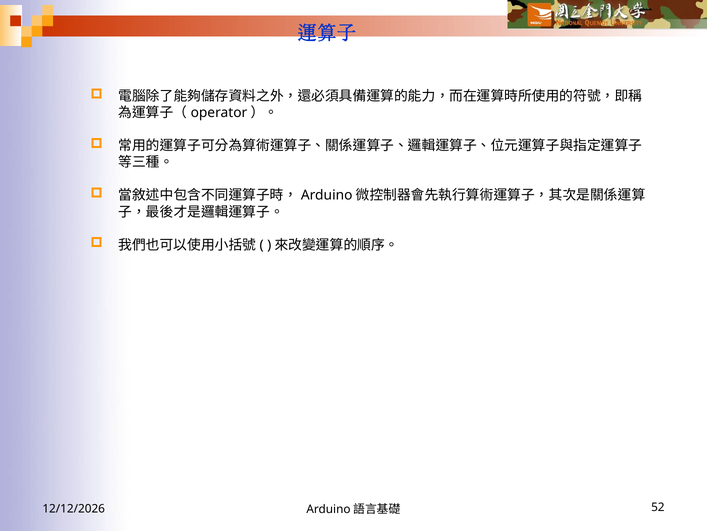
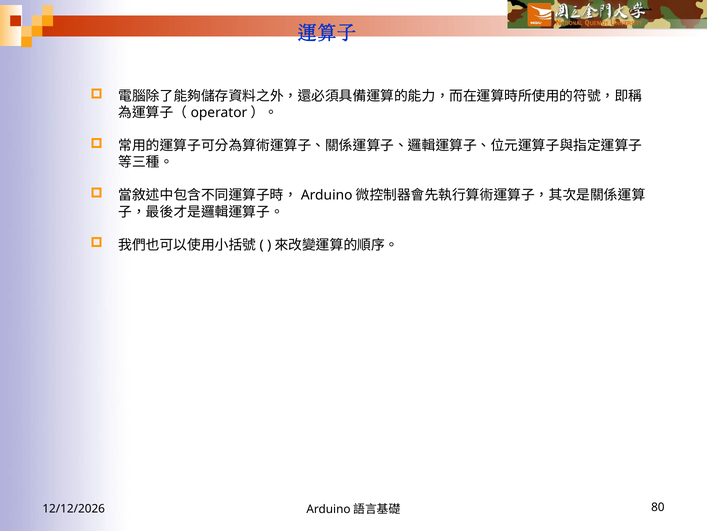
52: 52 -> 80
